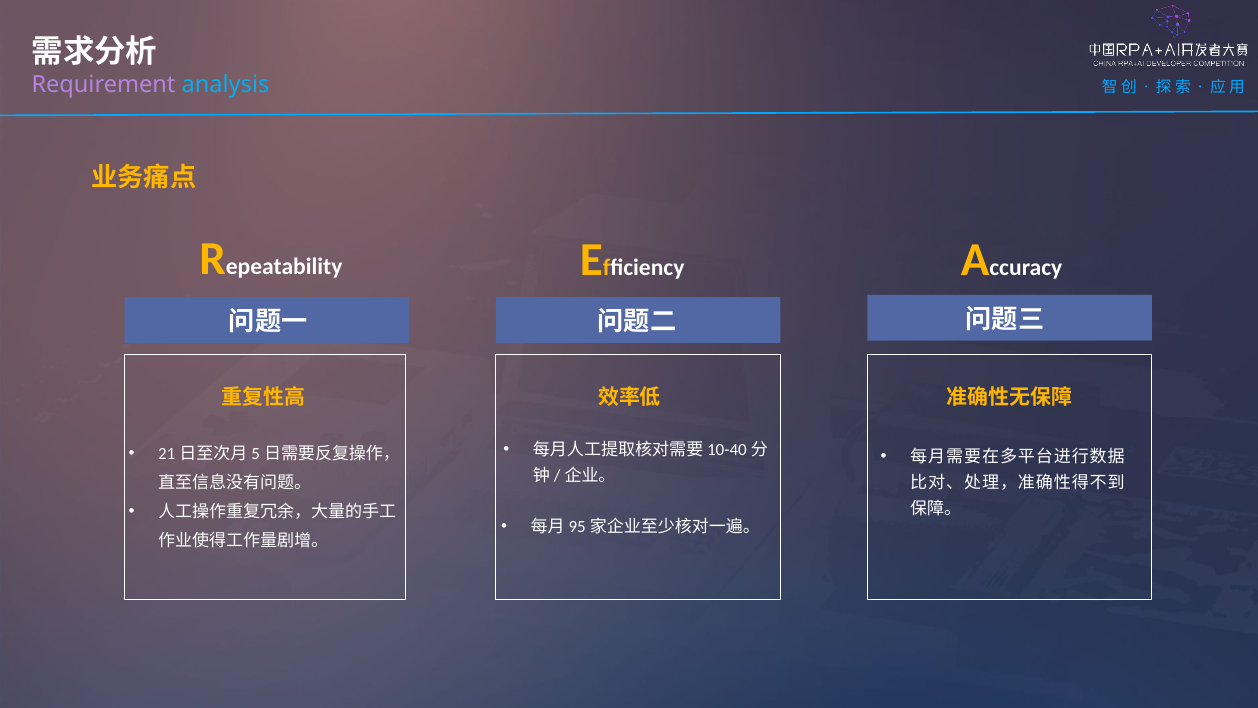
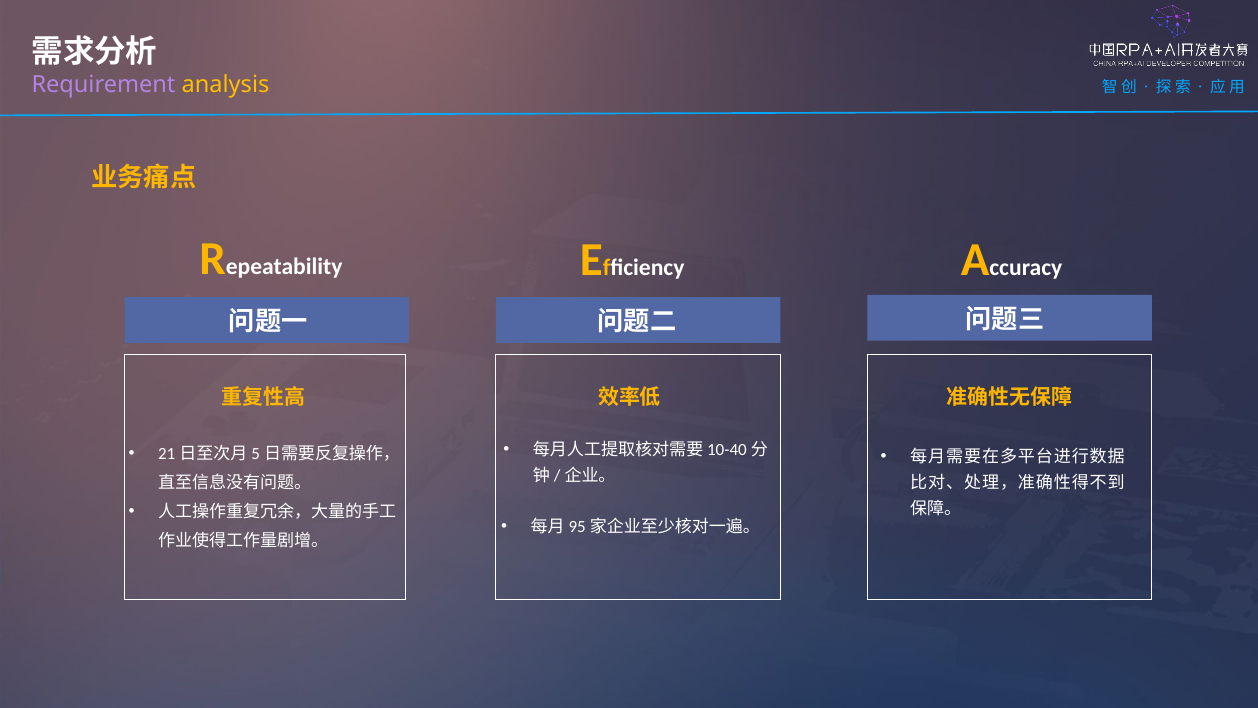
analysis colour: light blue -> yellow
